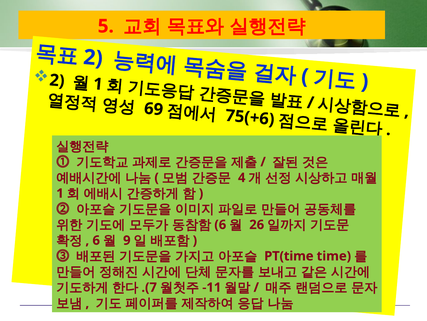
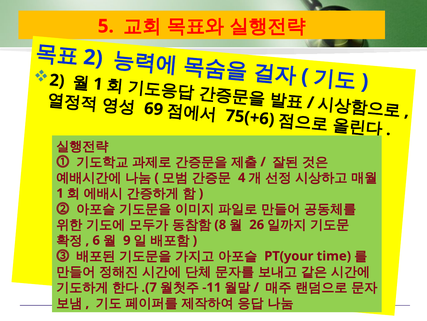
6 at (220, 224): 6 -> 8
PT(time: PT(time -> PT(your
